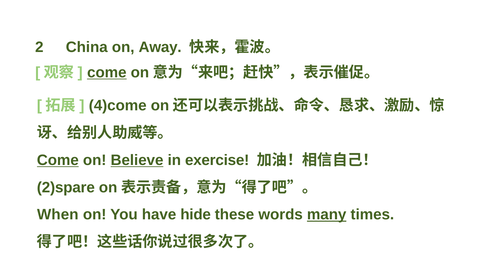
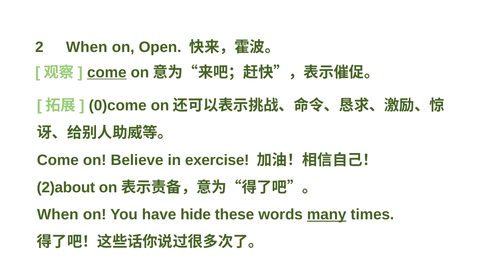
2 China: China -> When
Away: Away -> Open
4)come: 4)come -> 0)come
Come at (58, 160) underline: present -> none
Believe underline: present -> none
2)spare: 2)spare -> 2)about
